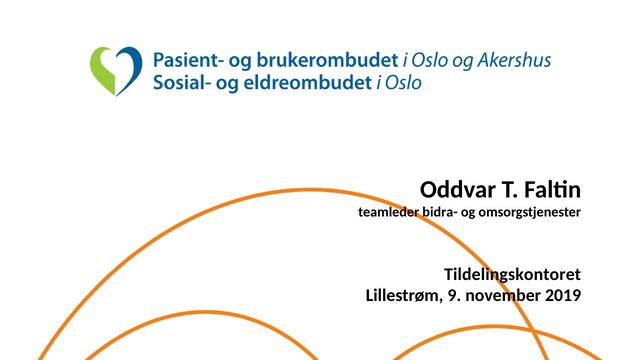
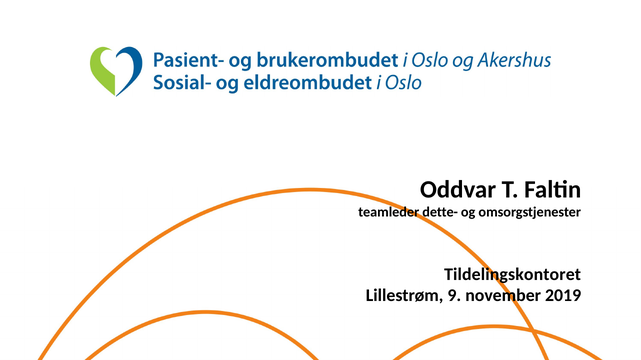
bidra-: bidra- -> dette-
